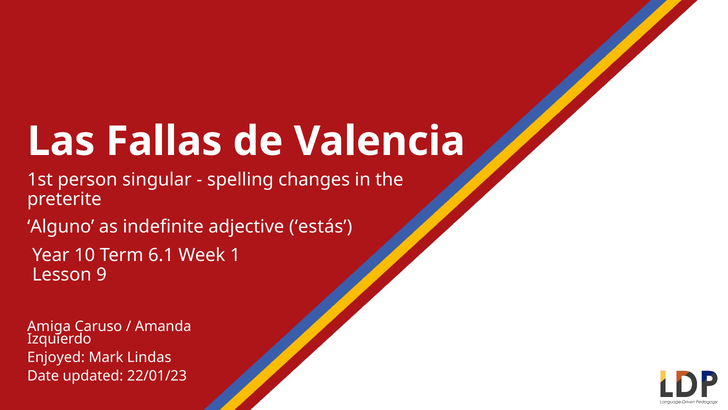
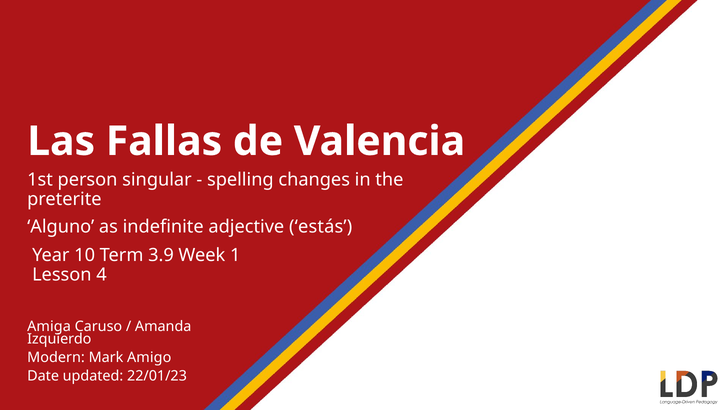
6.1: 6.1 -> 3.9
9: 9 -> 4
Enjoyed: Enjoyed -> Modern
Lindas: Lindas -> Amigo
